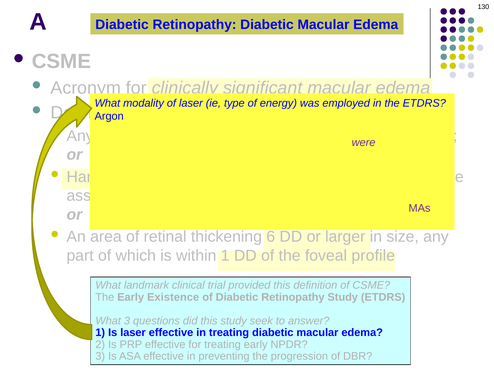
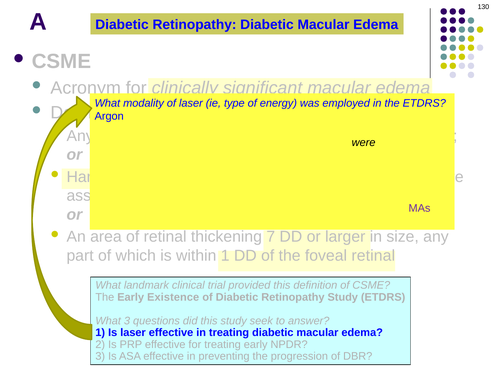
were colour: purple -> black
6: 6 -> 7
foveal profile: profile -> retinal
